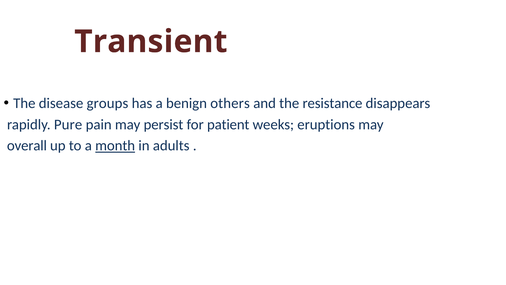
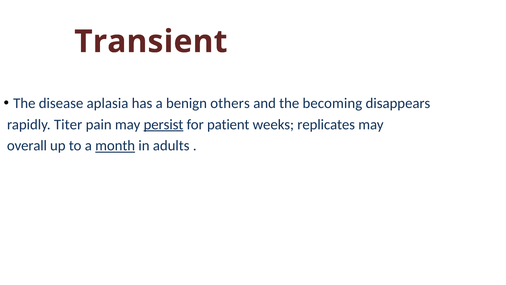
groups: groups -> aplasia
resistance: resistance -> becoming
Pure: Pure -> Titer
persist underline: none -> present
eruptions: eruptions -> replicates
